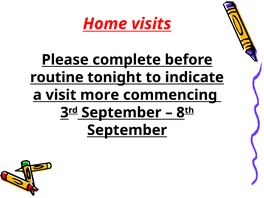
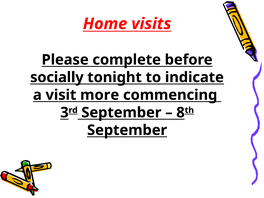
routine: routine -> socially
